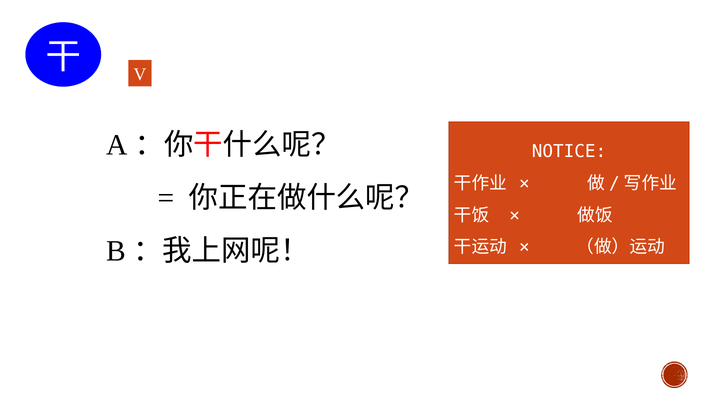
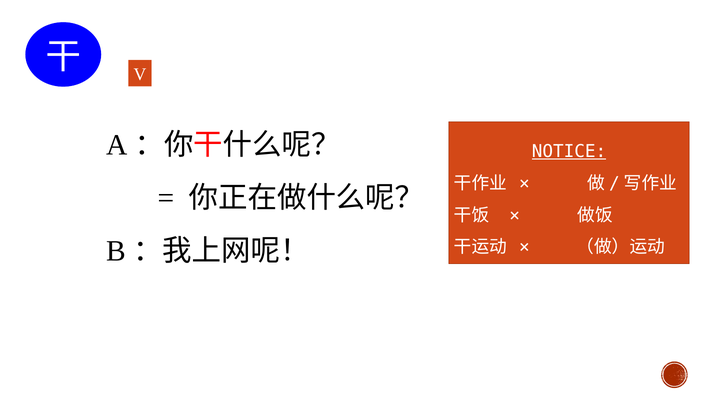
NOTICE underline: none -> present
